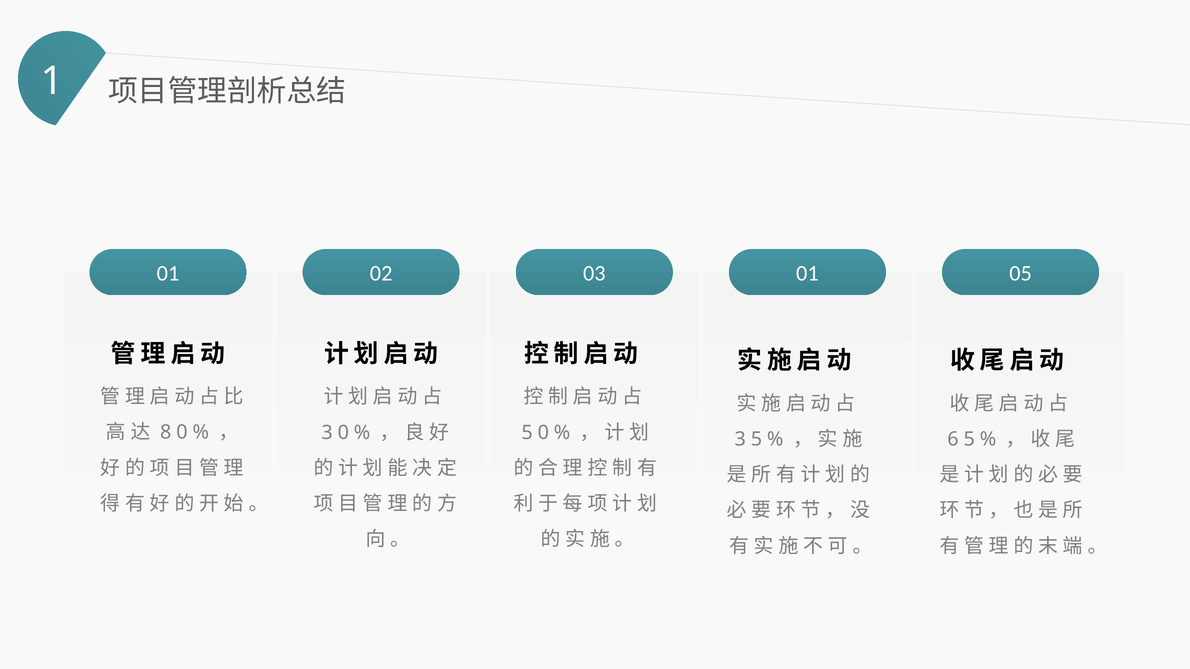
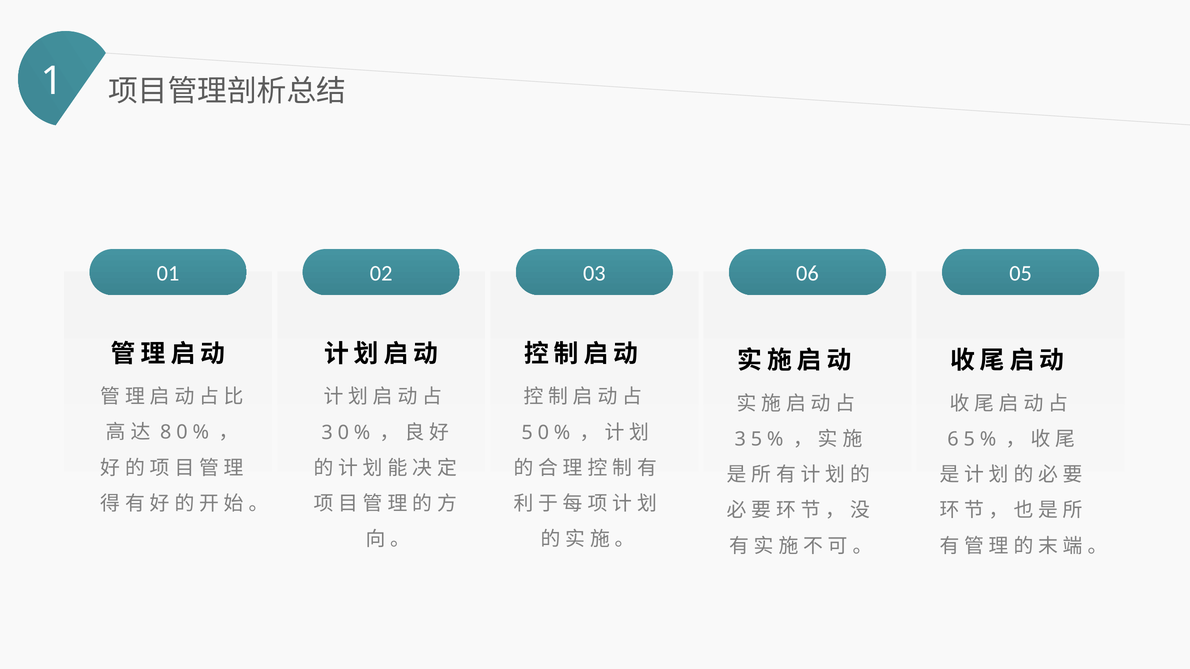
02 01: 01 -> 06
